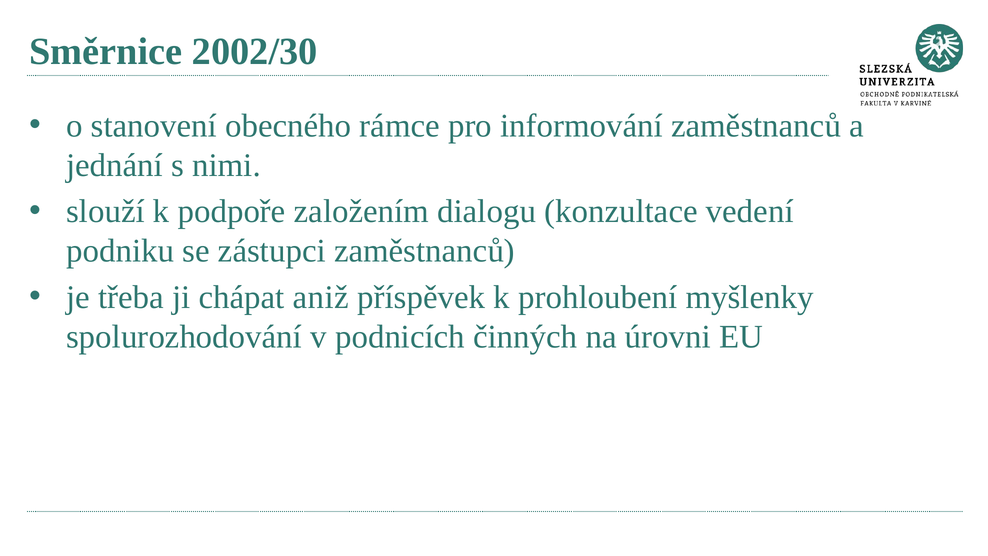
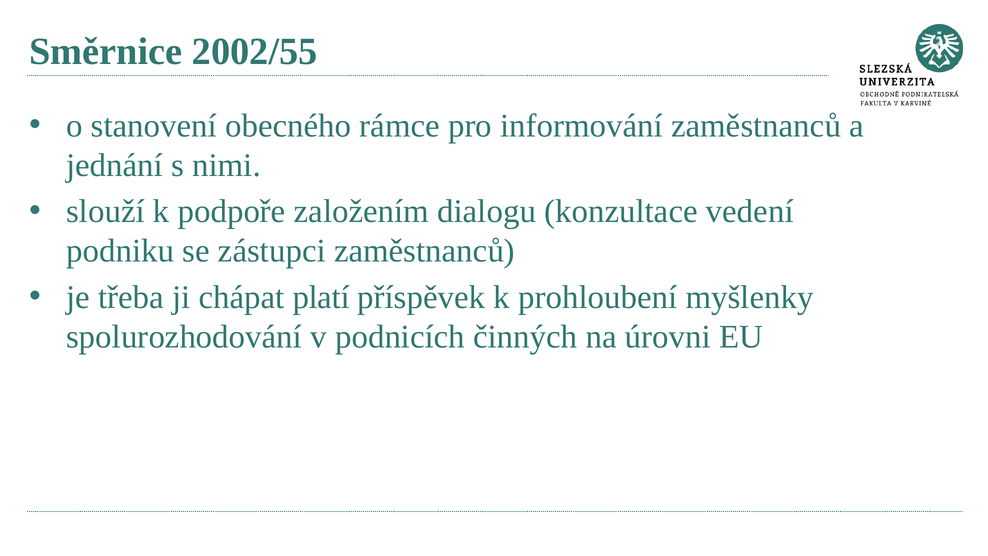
2002/30: 2002/30 -> 2002/55
aniž: aniž -> platí
